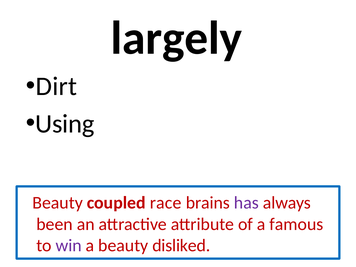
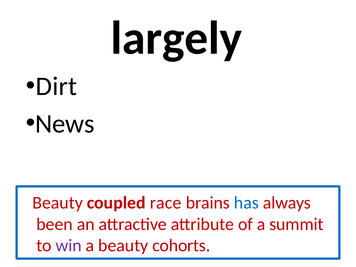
Using: Using -> News
has colour: purple -> blue
famous: famous -> summit
disliked: disliked -> cohorts
